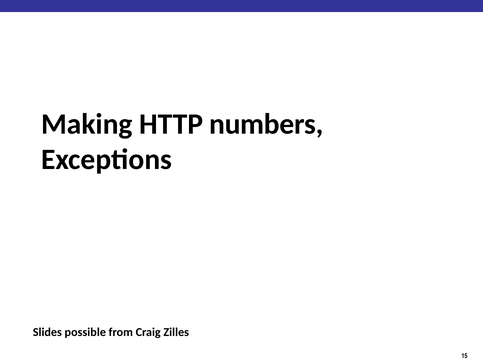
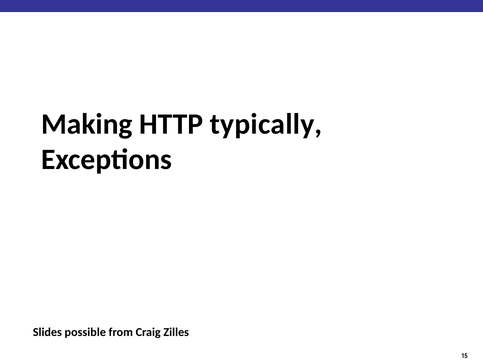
numbers: numbers -> typically
